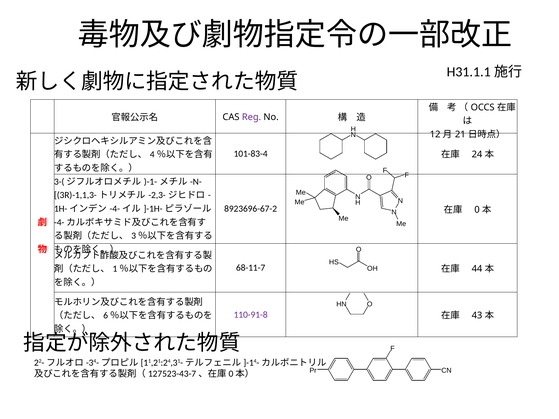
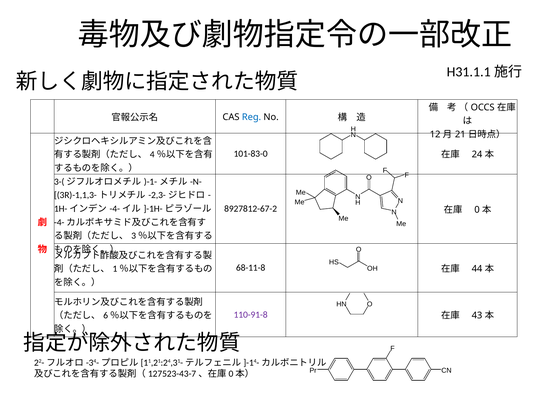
Reg colour: purple -> blue
101-83-4: 101-83-4 -> 101-83-0
8923696-67-2: 8923696-67-2 -> 8927812-67-2
68-11-7: 68-11-7 -> 68-11-8
